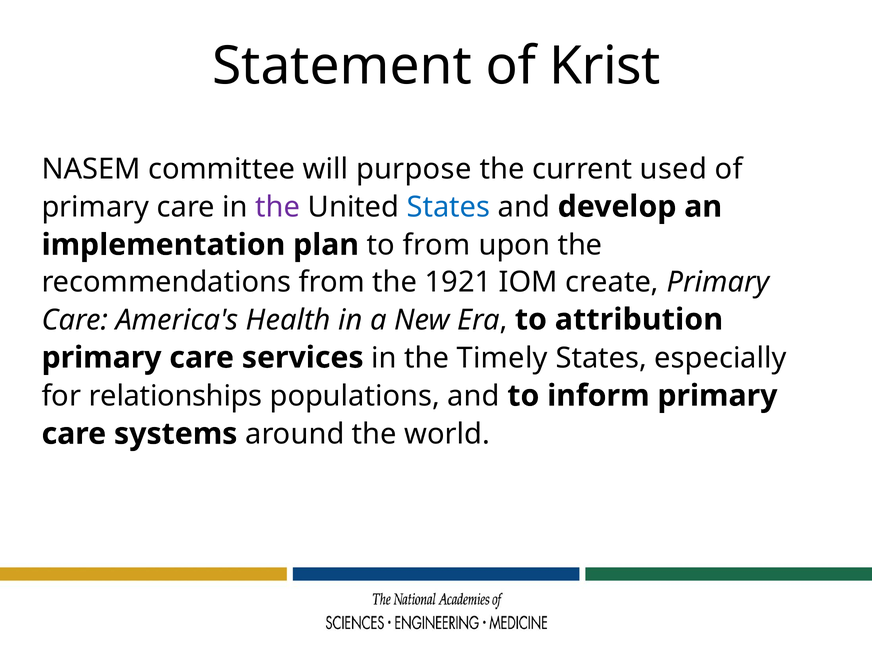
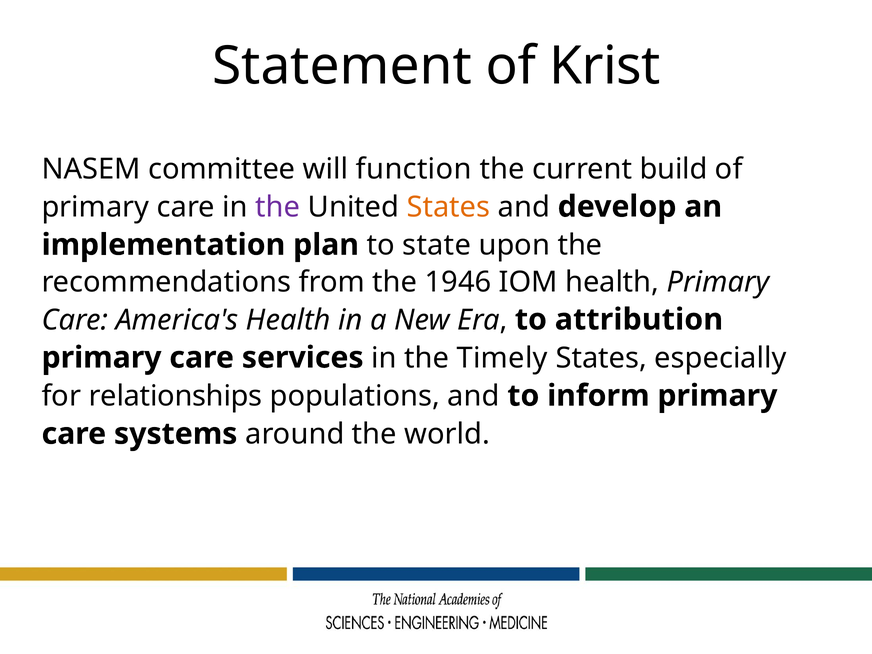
purpose: purpose -> function
used: used -> build
States at (448, 207) colour: blue -> orange
to from: from -> state
1921: 1921 -> 1946
IOM create: create -> health
